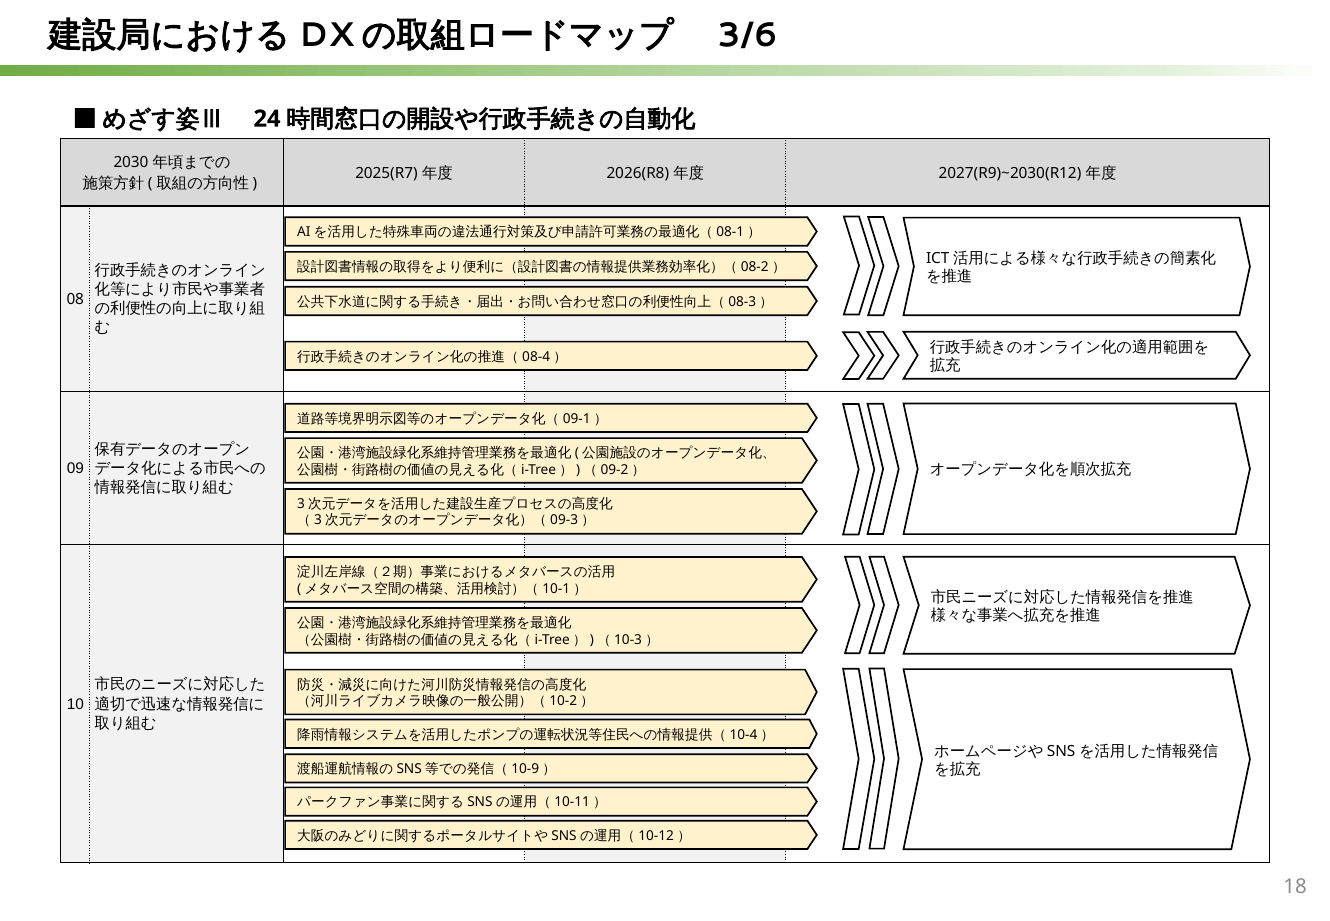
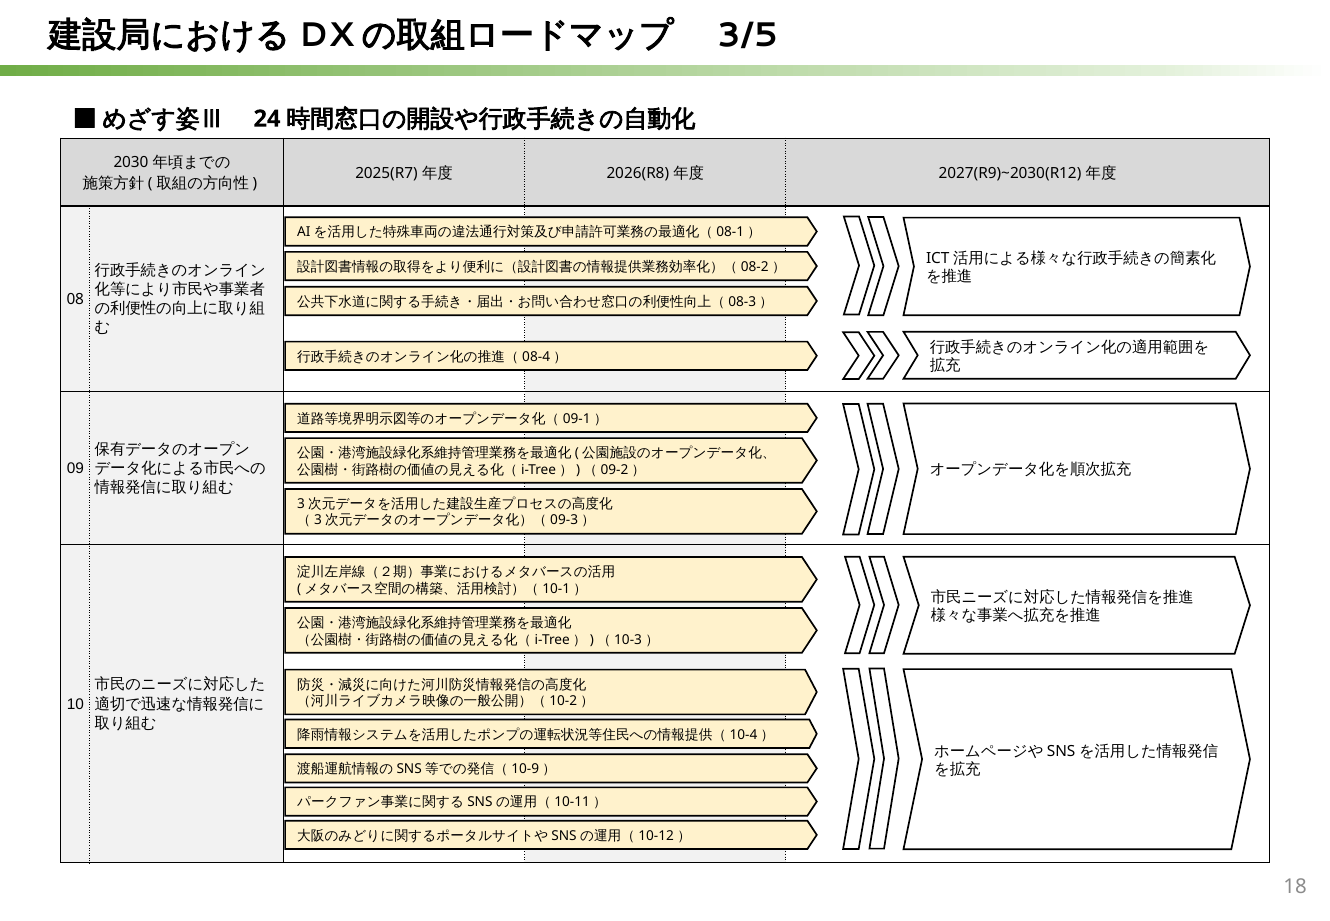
3/6: 3/6 -> 3/5
